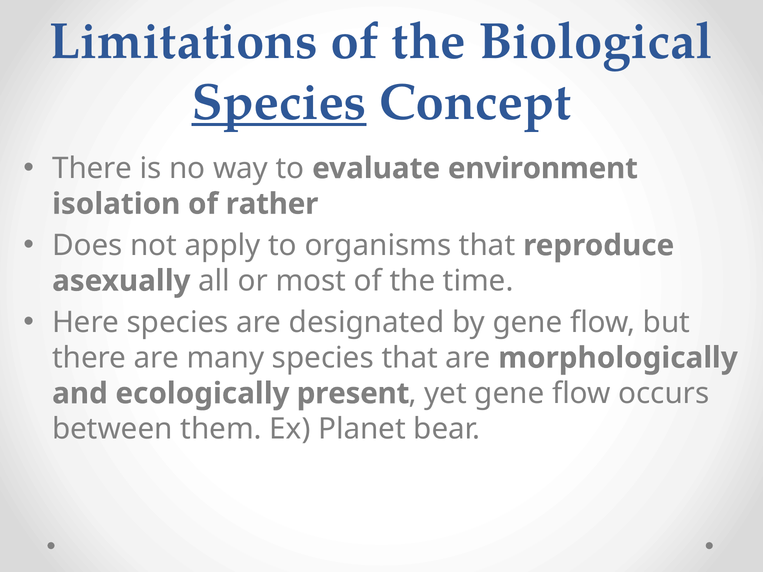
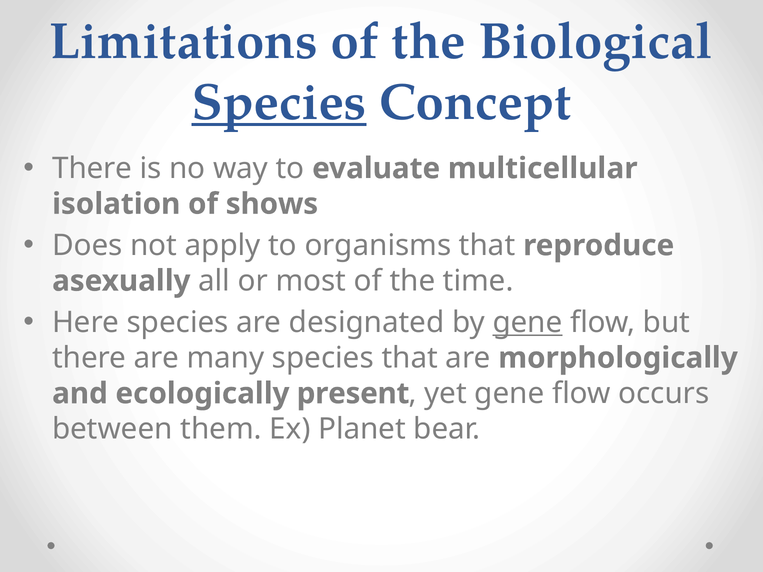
environment: environment -> multicellular
rather: rather -> shows
gene at (528, 323) underline: none -> present
